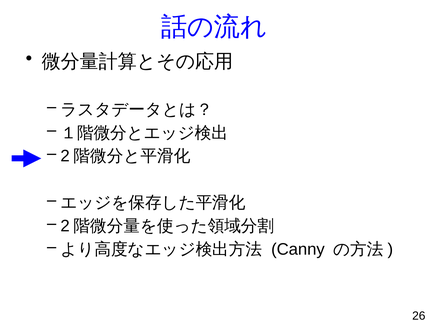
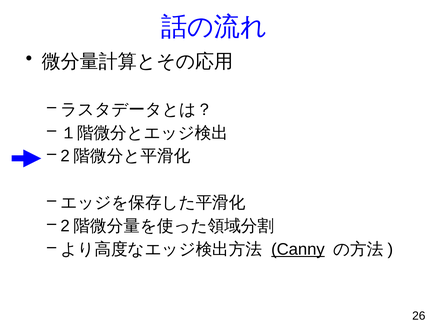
Canny underline: none -> present
